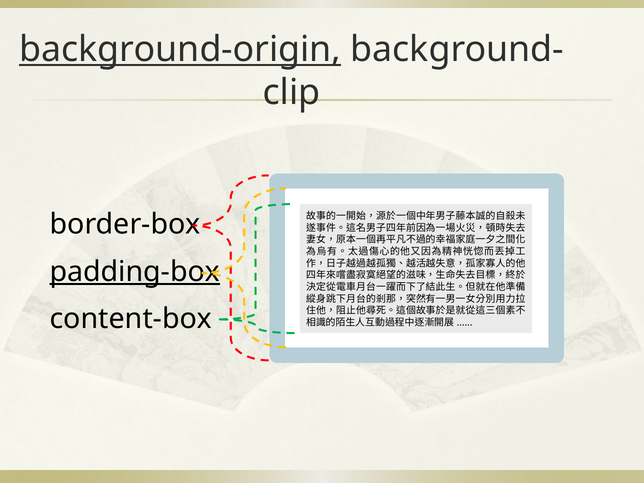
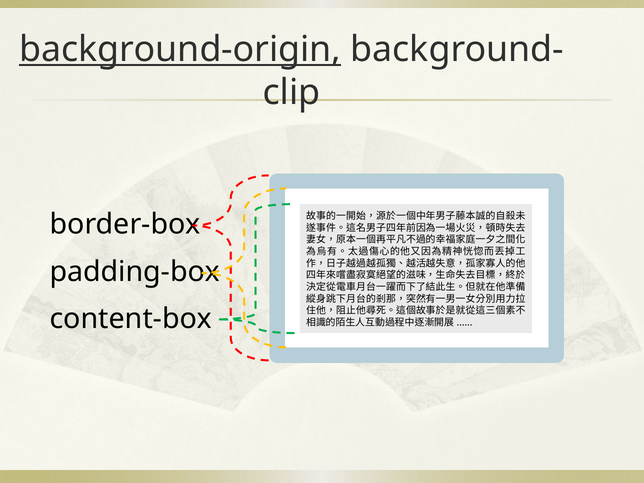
padding-box underline: present -> none
